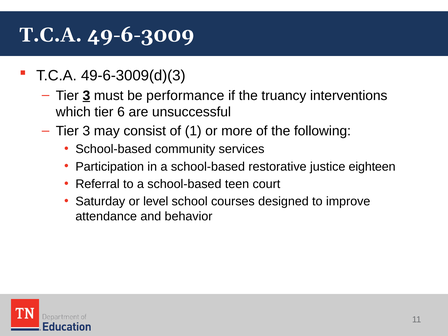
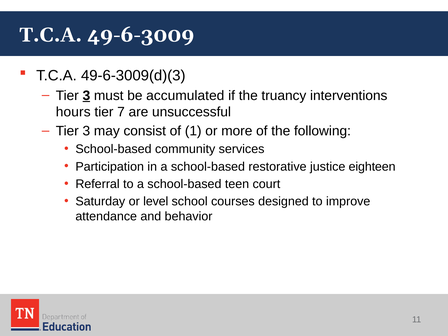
performance: performance -> accumulated
which: which -> hours
6: 6 -> 7
